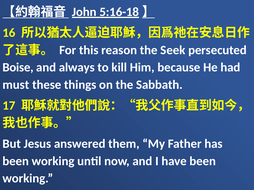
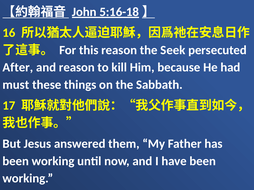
Boise: Boise -> After
and always: always -> reason
